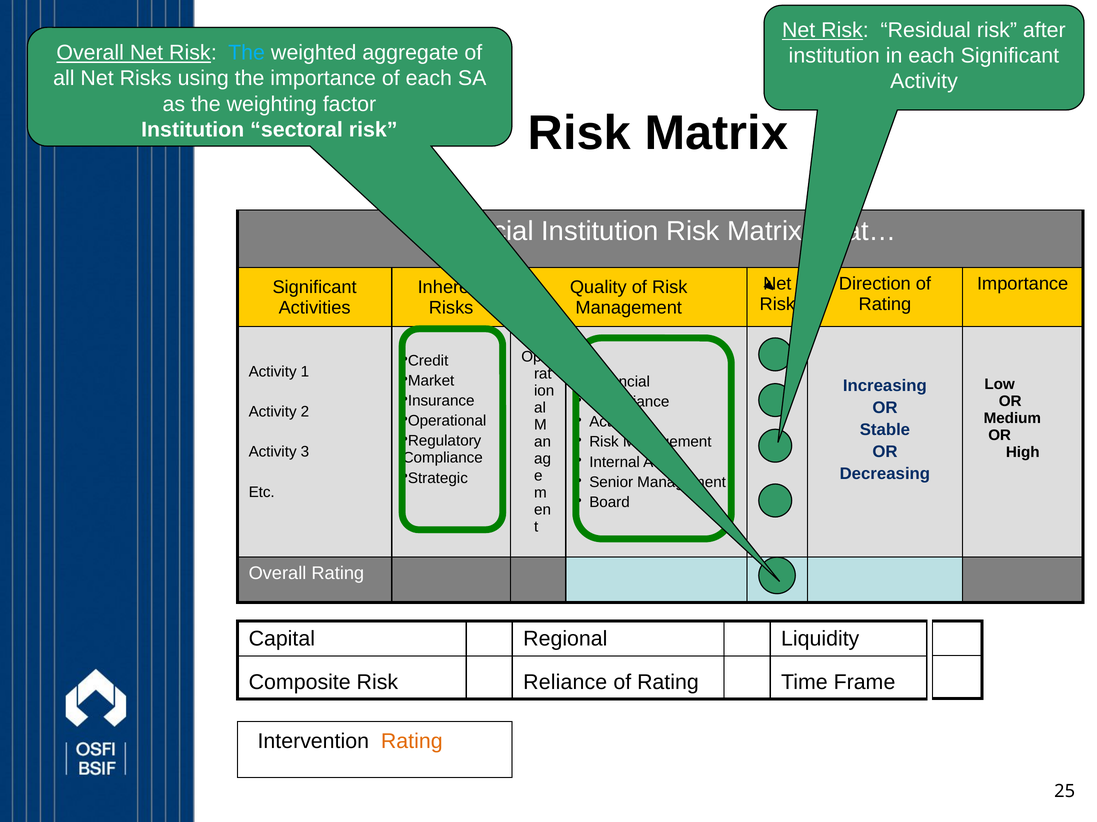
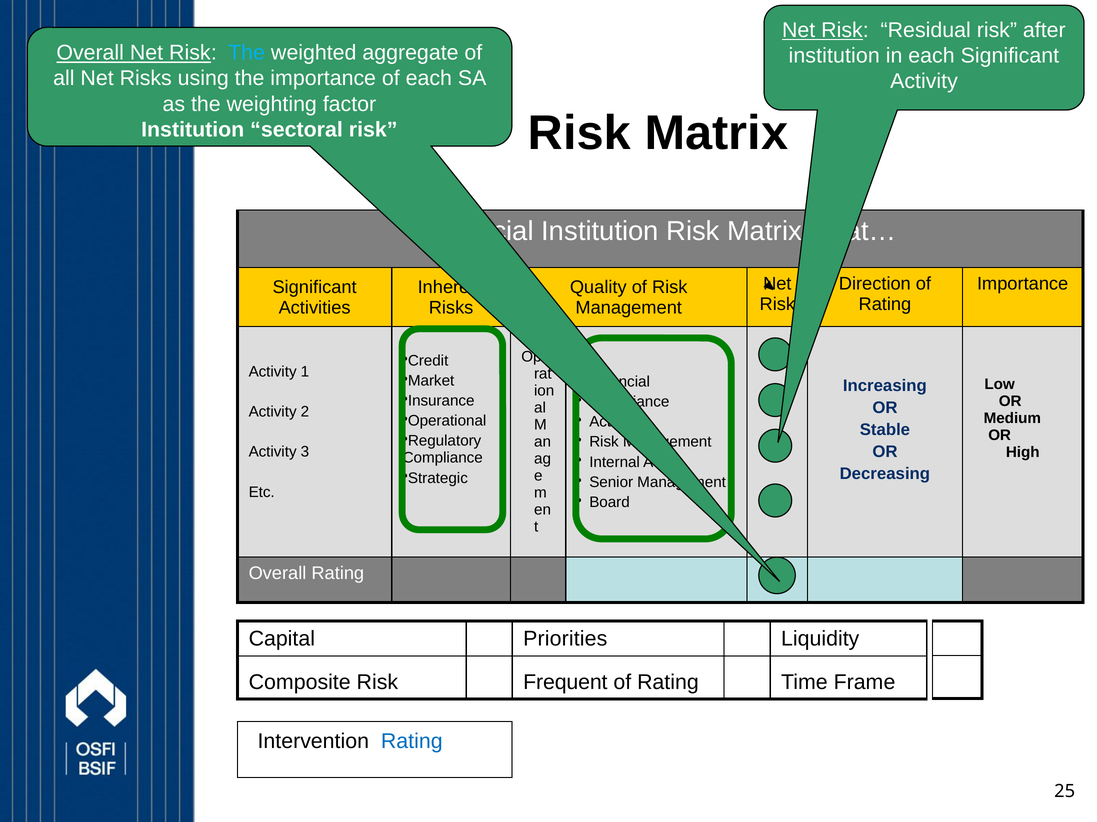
Regional: Regional -> Priorities
Reliance: Reliance -> Frequent
Rating at (412, 742) colour: orange -> blue
